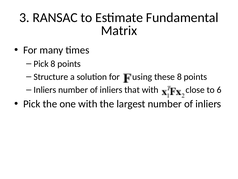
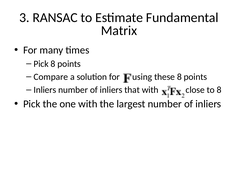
Structure: Structure -> Compare
to 6: 6 -> 8
